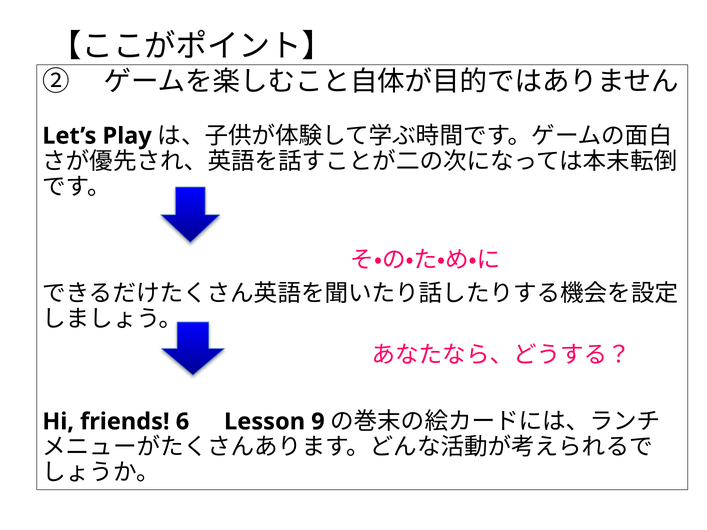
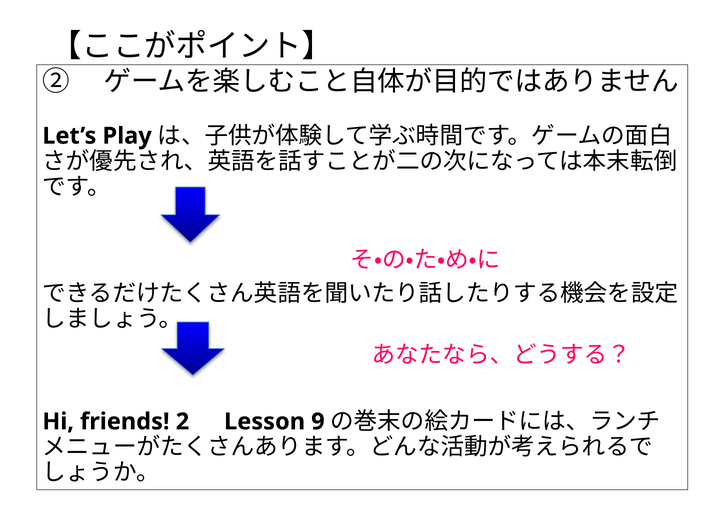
6: 6 -> 2
